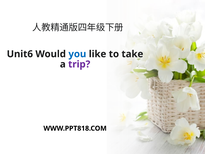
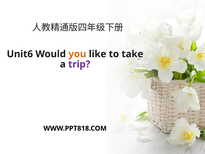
you colour: blue -> orange
